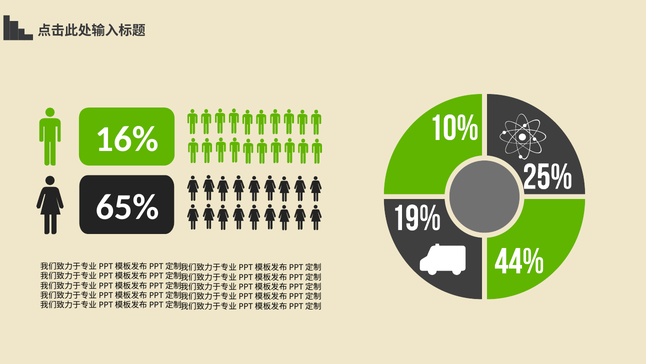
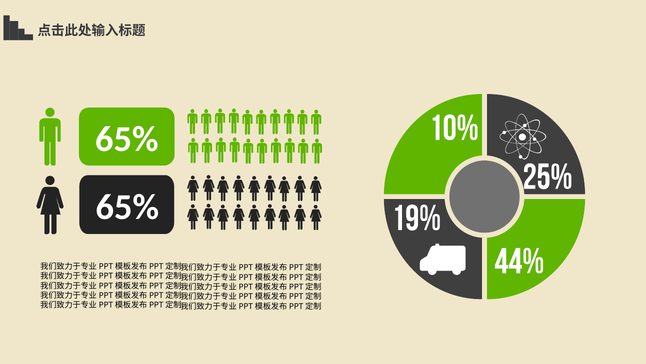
16% at (127, 139): 16% -> 65%
